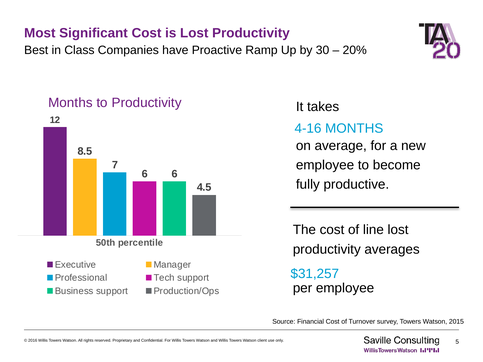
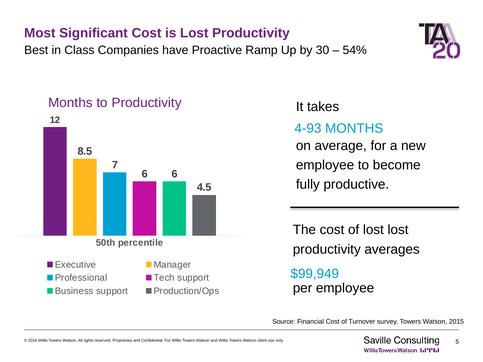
20%: 20% -> 54%
4-16: 4-16 -> 4-93
of line: line -> lost
$31,257: $31,257 -> $99,949
